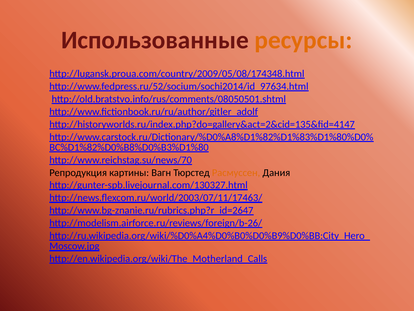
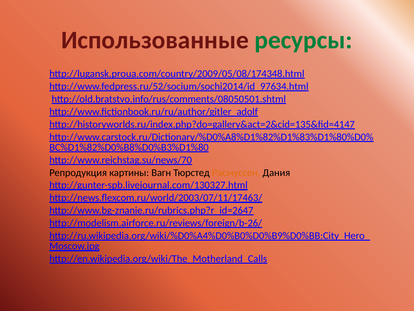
ресурсы colour: orange -> green
